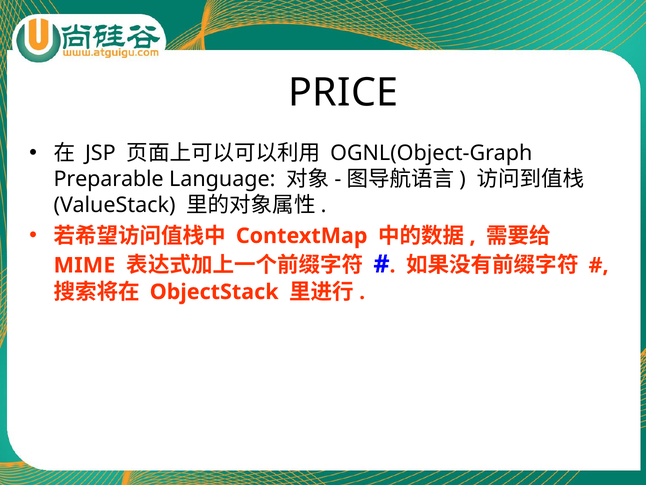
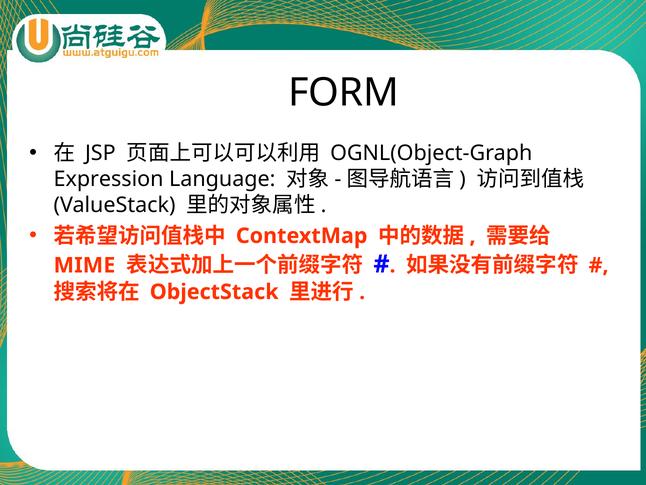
PRICE: PRICE -> FORM
Preparable: Preparable -> Expression
